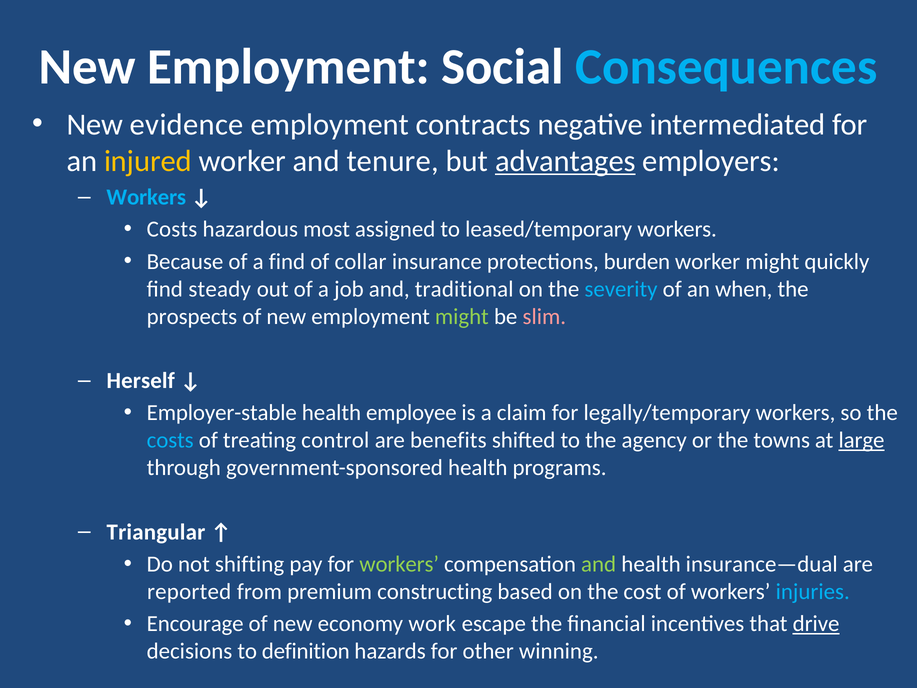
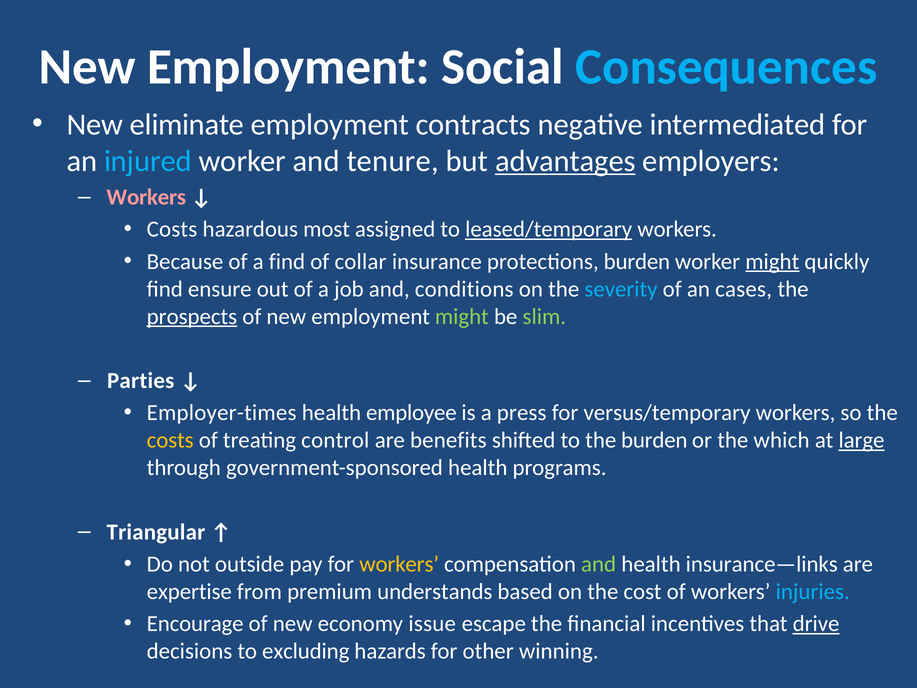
evidence: evidence -> eliminate
injured colour: yellow -> light blue
Workers at (146, 197) colour: light blue -> pink
leased/temporary underline: none -> present
might at (772, 261) underline: none -> present
steady: steady -> ensure
traditional: traditional -> conditions
when: when -> cases
prospects underline: none -> present
slim colour: pink -> light green
Herself: Herself -> Parties
Employer-stable: Employer-stable -> Employer-times
claim: claim -> press
legally/temporary: legally/temporary -> versus/temporary
costs at (170, 440) colour: light blue -> yellow
the agency: agency -> burden
towns: towns -> which
shifting: shifting -> outside
workers at (399, 564) colour: light green -> yellow
insurance—dual: insurance—dual -> insurance—links
reported: reported -> expertise
constructing: constructing -> understands
work: work -> issue
definition: definition -> excluding
